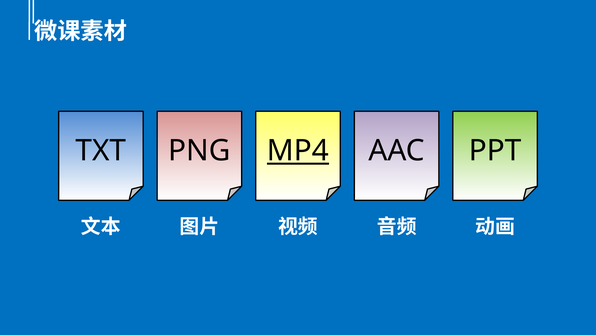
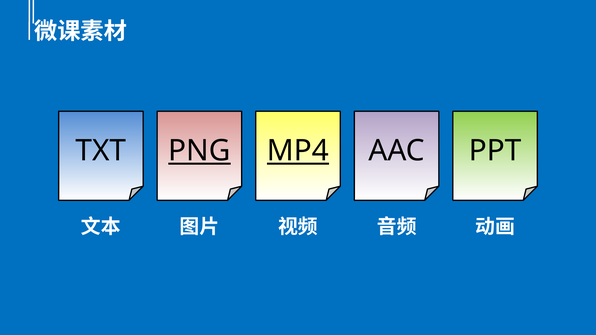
PNG underline: none -> present
